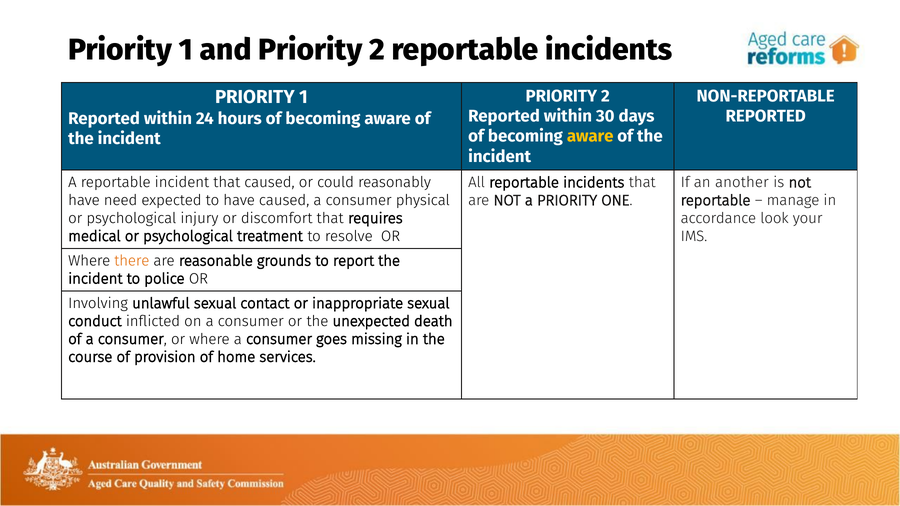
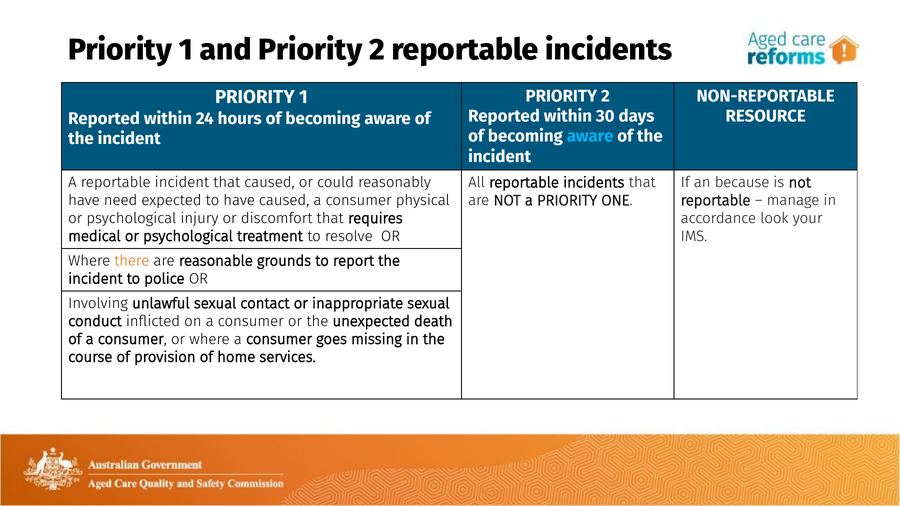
REPORTED at (766, 116): REPORTED -> RESOURCE
aware at (590, 136) colour: yellow -> light blue
another: another -> because
